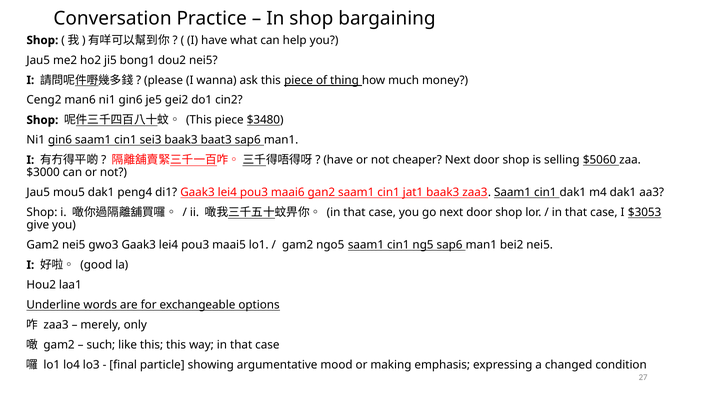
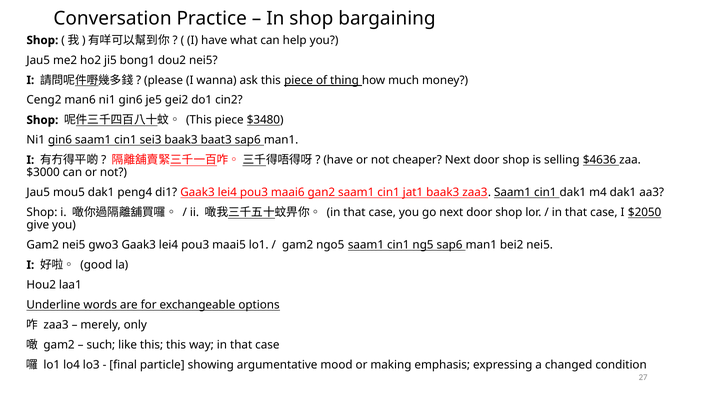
$5060: $5060 -> $4636
$3053: $3053 -> $2050
